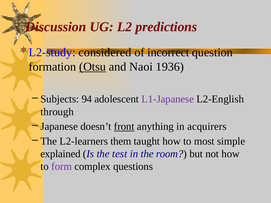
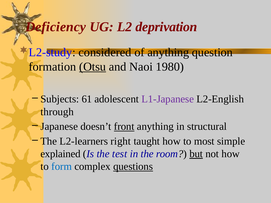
Discussion: Discussion -> Deficiency
predictions: predictions -> deprivation
of incorrect: incorrect -> anything
1936: 1936 -> 1980
94: 94 -> 61
acquirers: acquirers -> structural
them: them -> right
but underline: none -> present
form colour: purple -> blue
questions underline: none -> present
